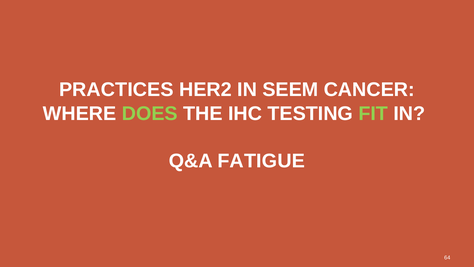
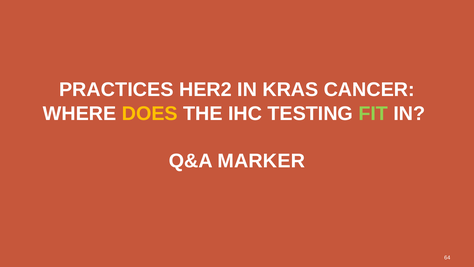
SEEM: SEEM -> KRAS
DOES colour: light green -> yellow
FATIGUE: FATIGUE -> MARKER
